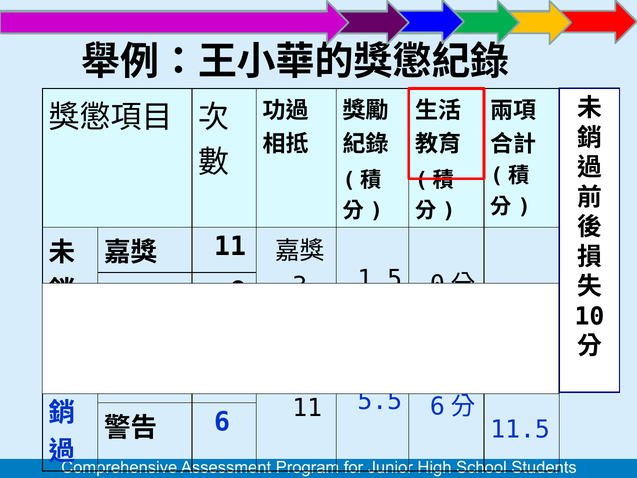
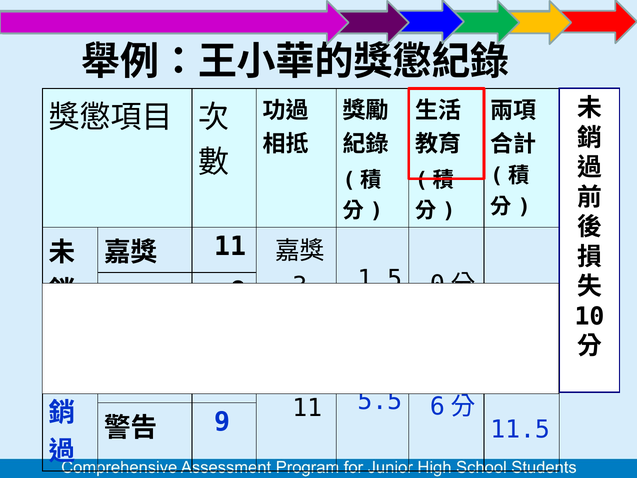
6: 6 -> 9
